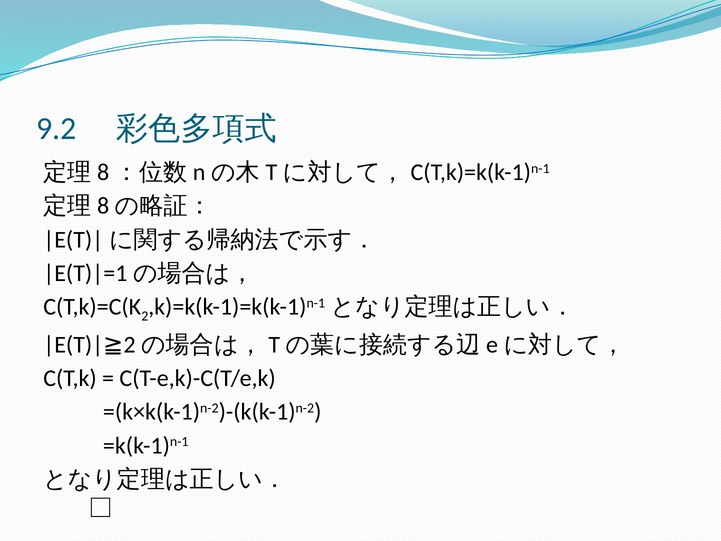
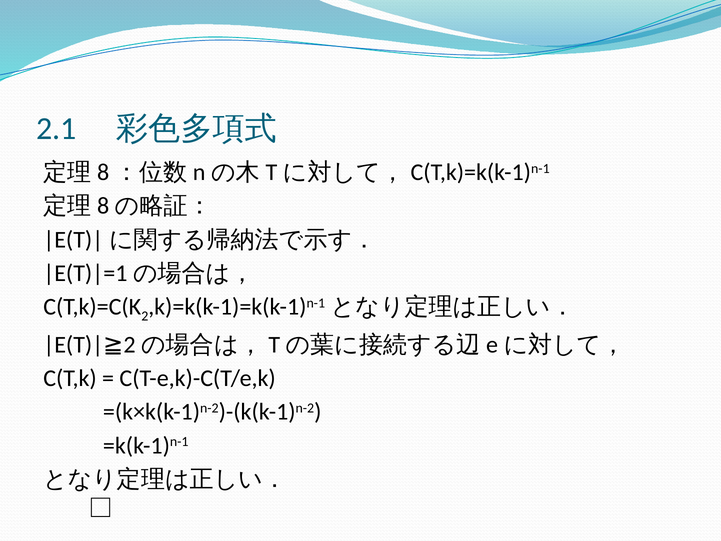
9.2: 9.2 -> 2.1
